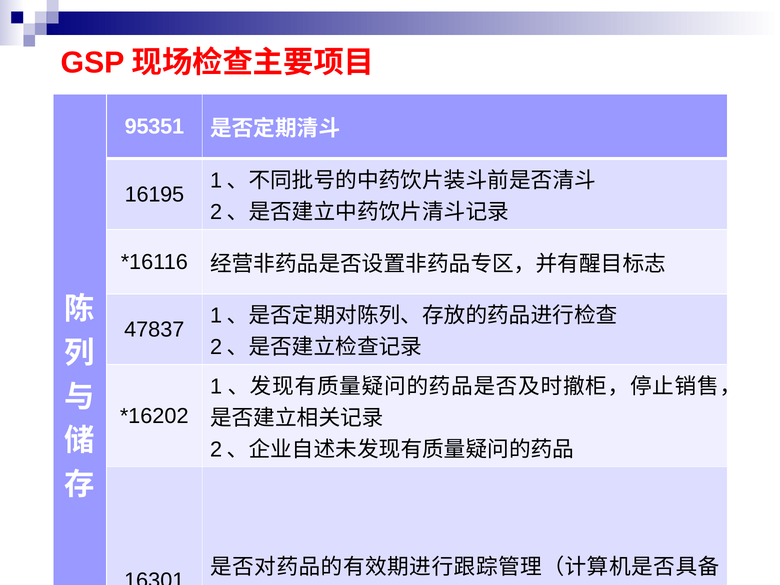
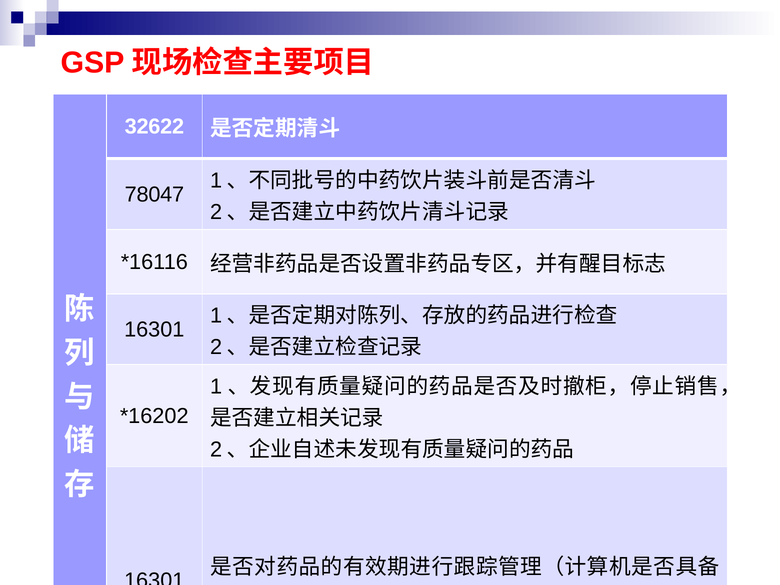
95351: 95351 -> 32622
16195: 16195 -> 78047
47837 at (154, 330): 47837 -> 16301
